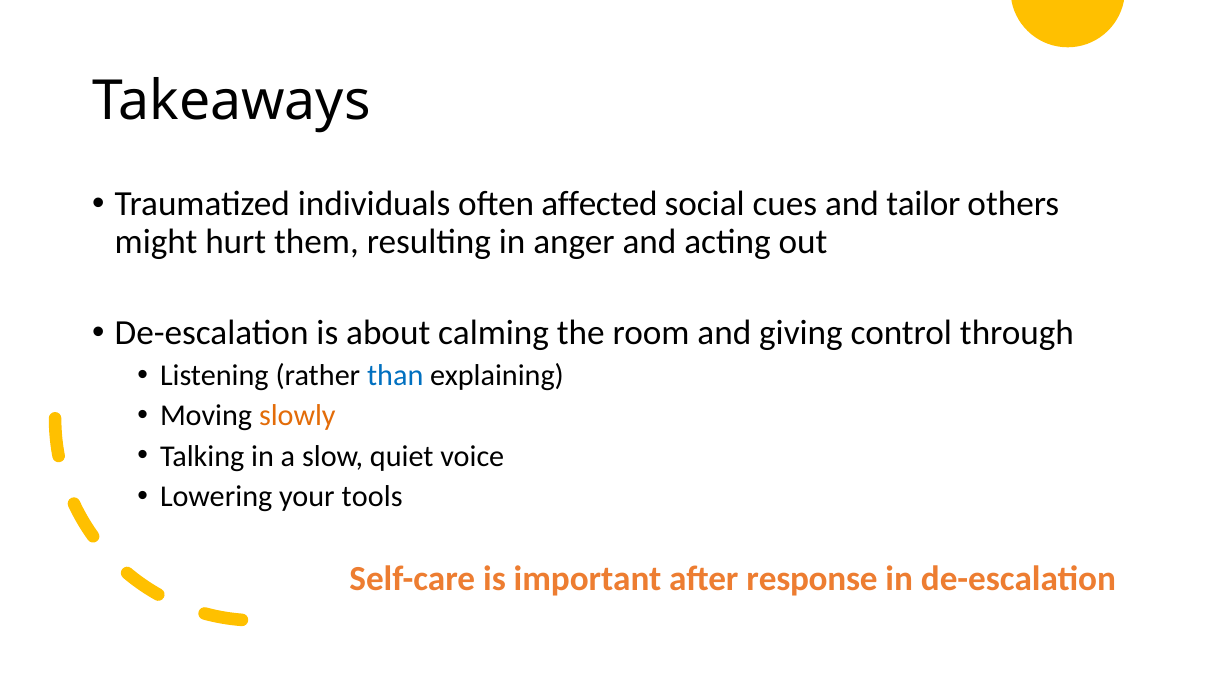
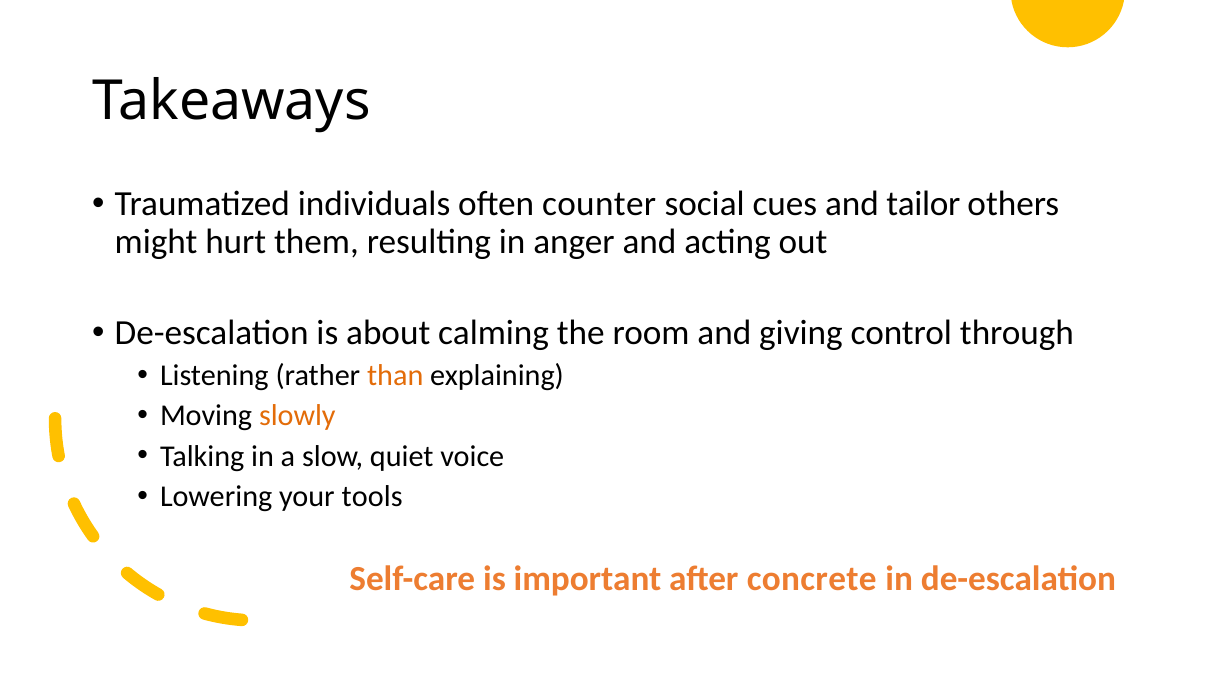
affected: affected -> counter
than colour: blue -> orange
response: response -> concrete
